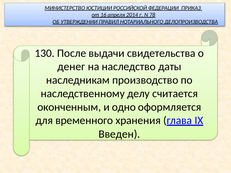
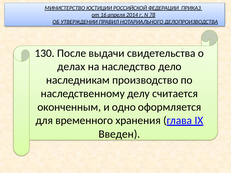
денег: денег -> делах
даты: даты -> дело
